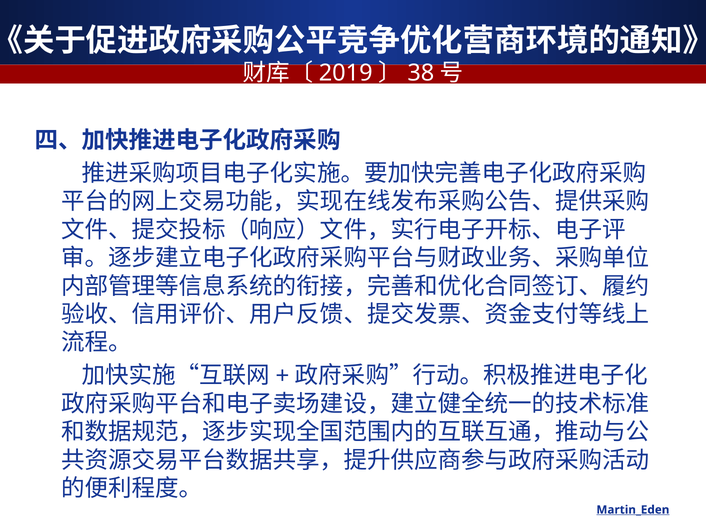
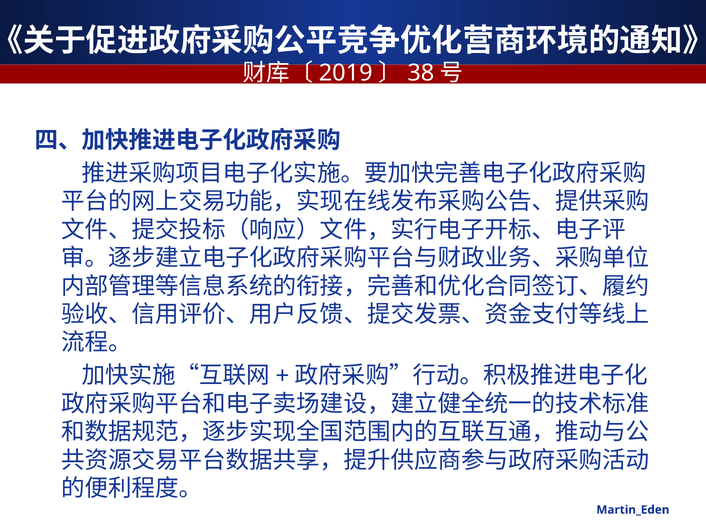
Martin_Eden underline: present -> none
